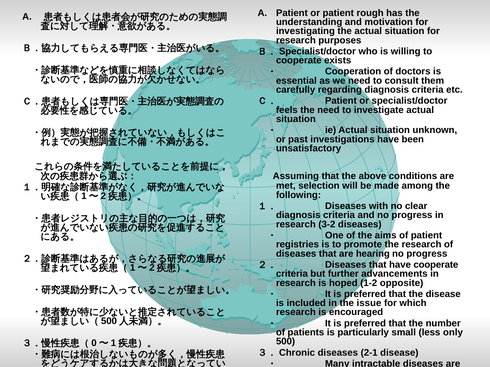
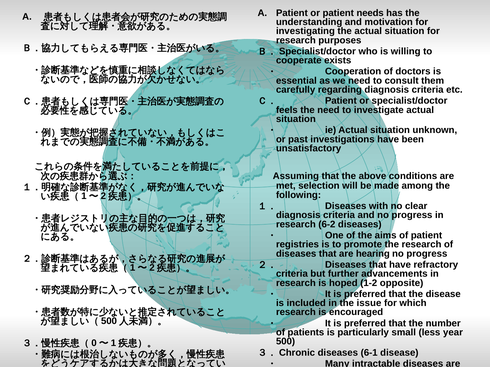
rough: rough -> needs
3-2: 3-2 -> 6-2
have cooperate: cooperate -> refractory
only: only -> year
2-1: 2-1 -> 6-1
